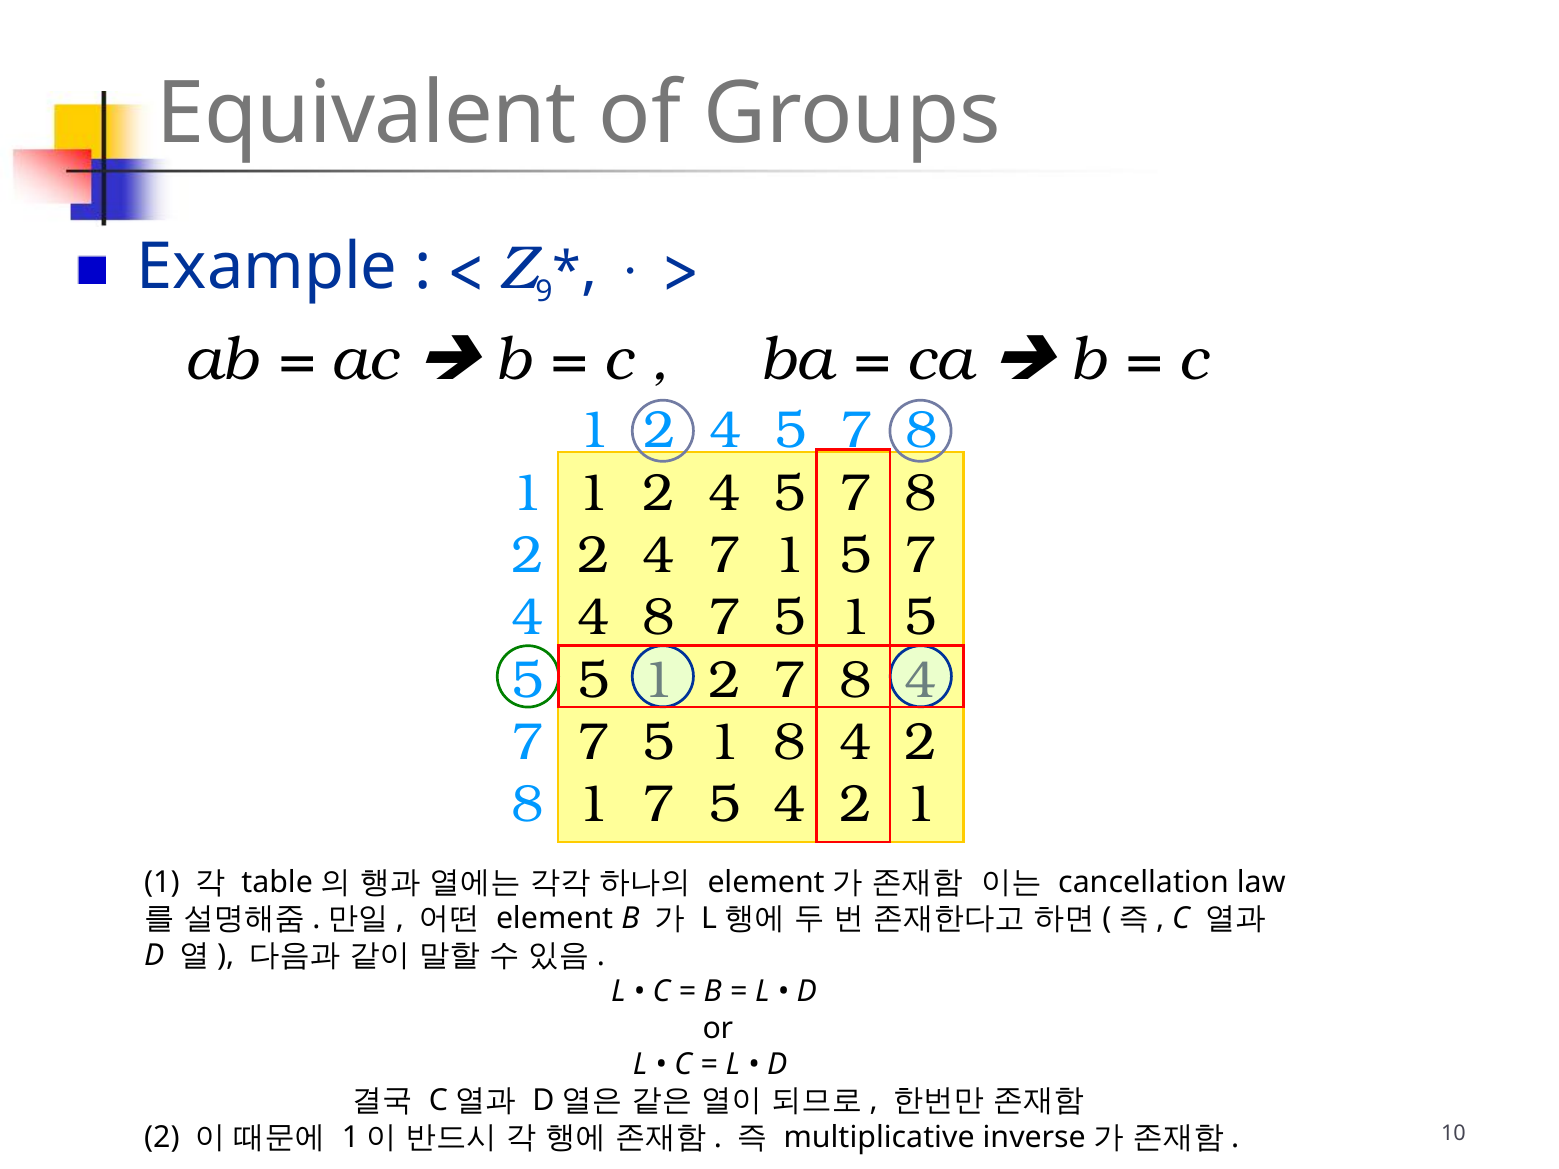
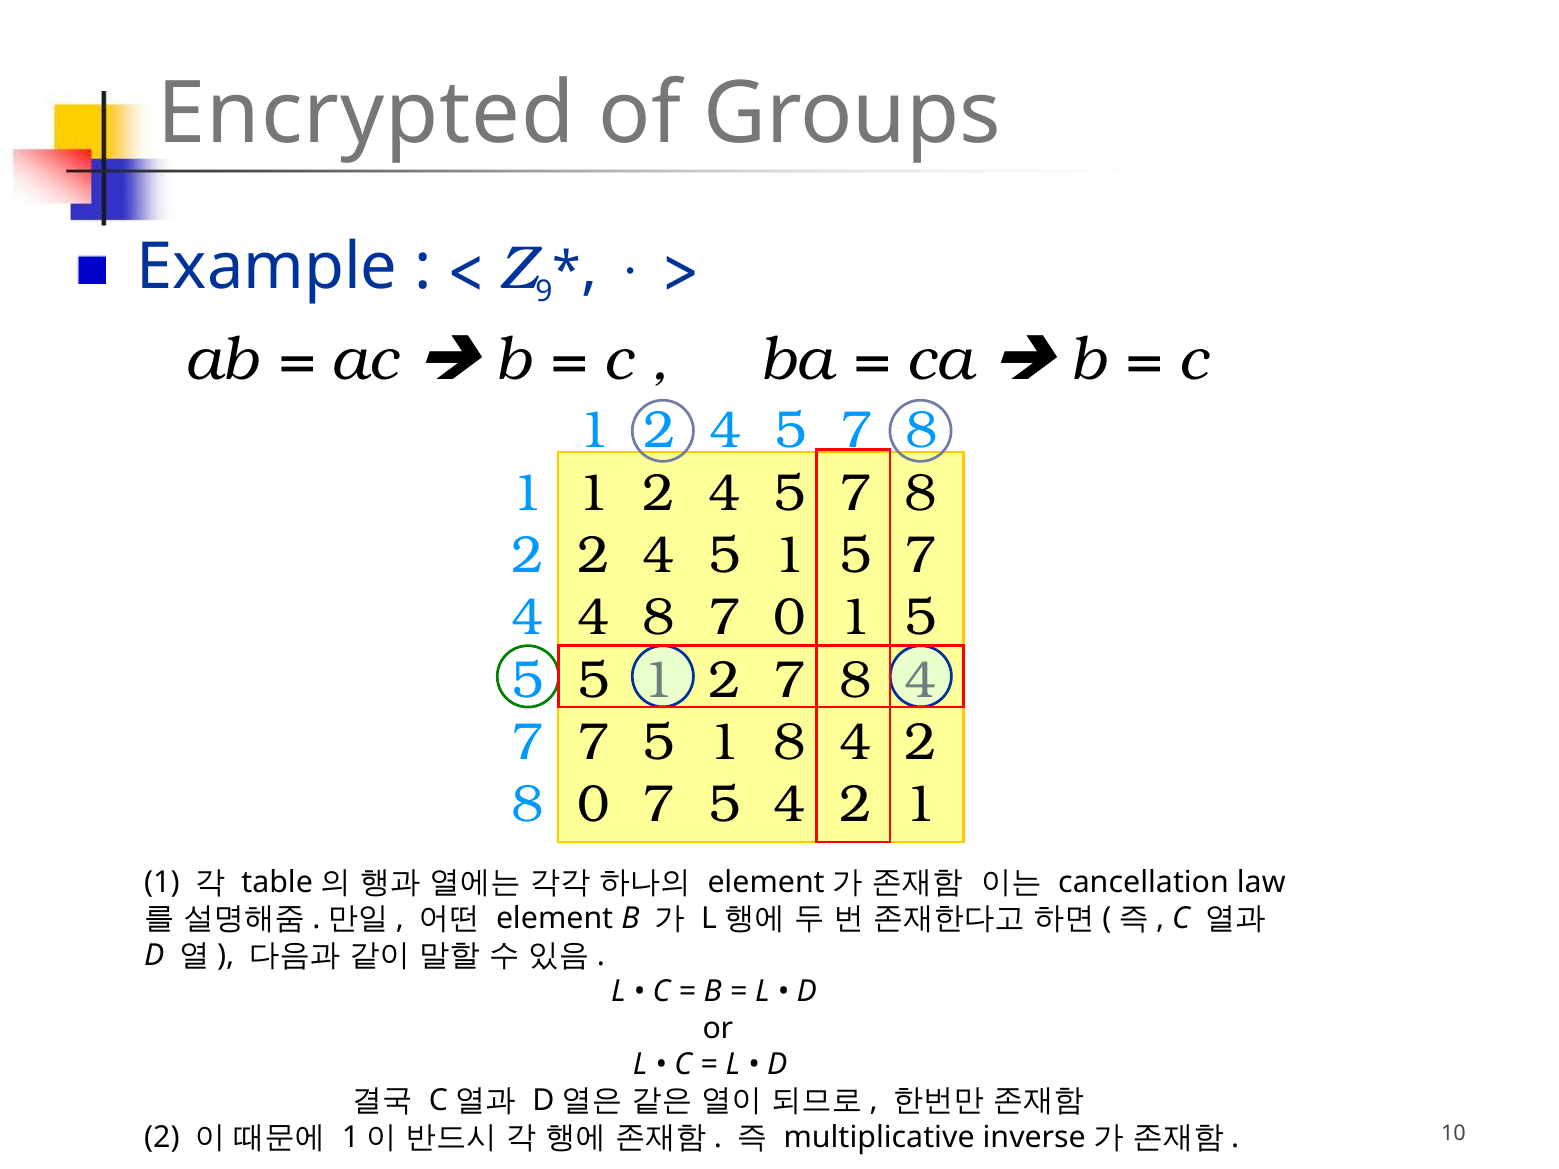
Equivalent: Equivalent -> Encrypted
2 2 4 7: 7 -> 5
8 7 5: 5 -> 0
1 at (594, 805): 1 -> 0
